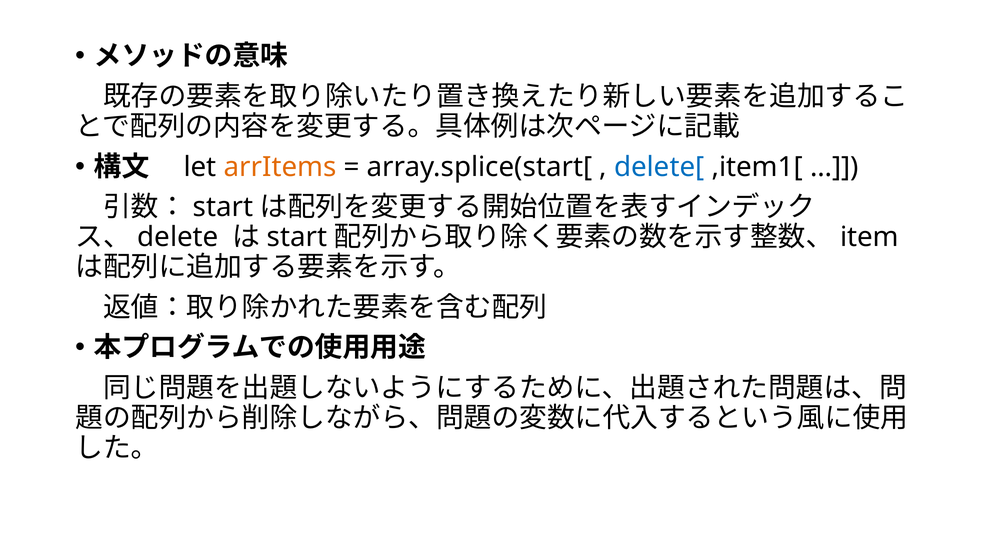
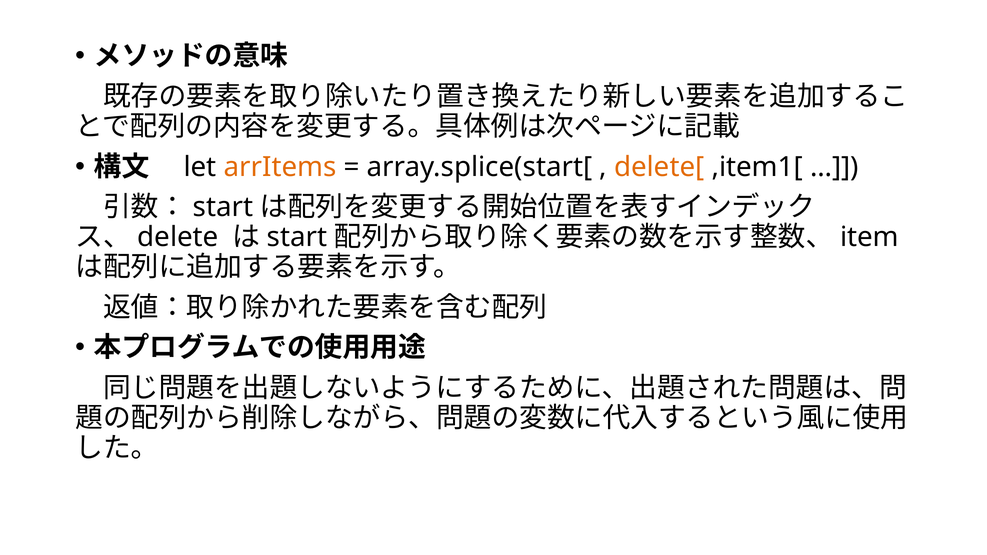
delete[ colour: blue -> orange
